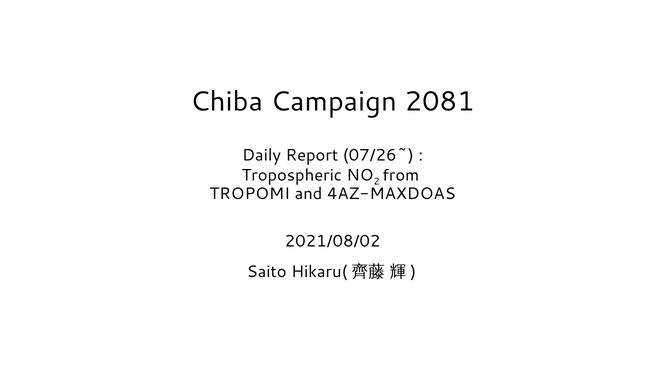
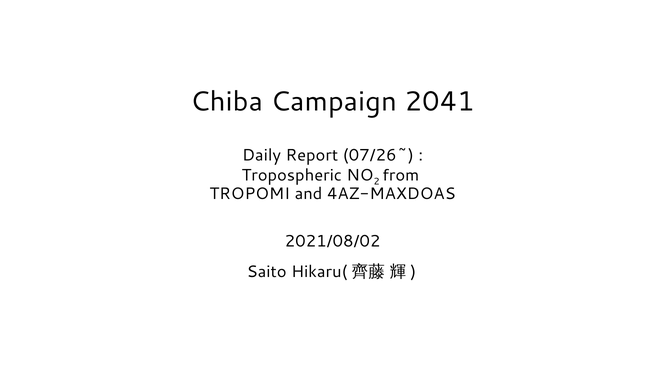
2081: 2081 -> 2041
